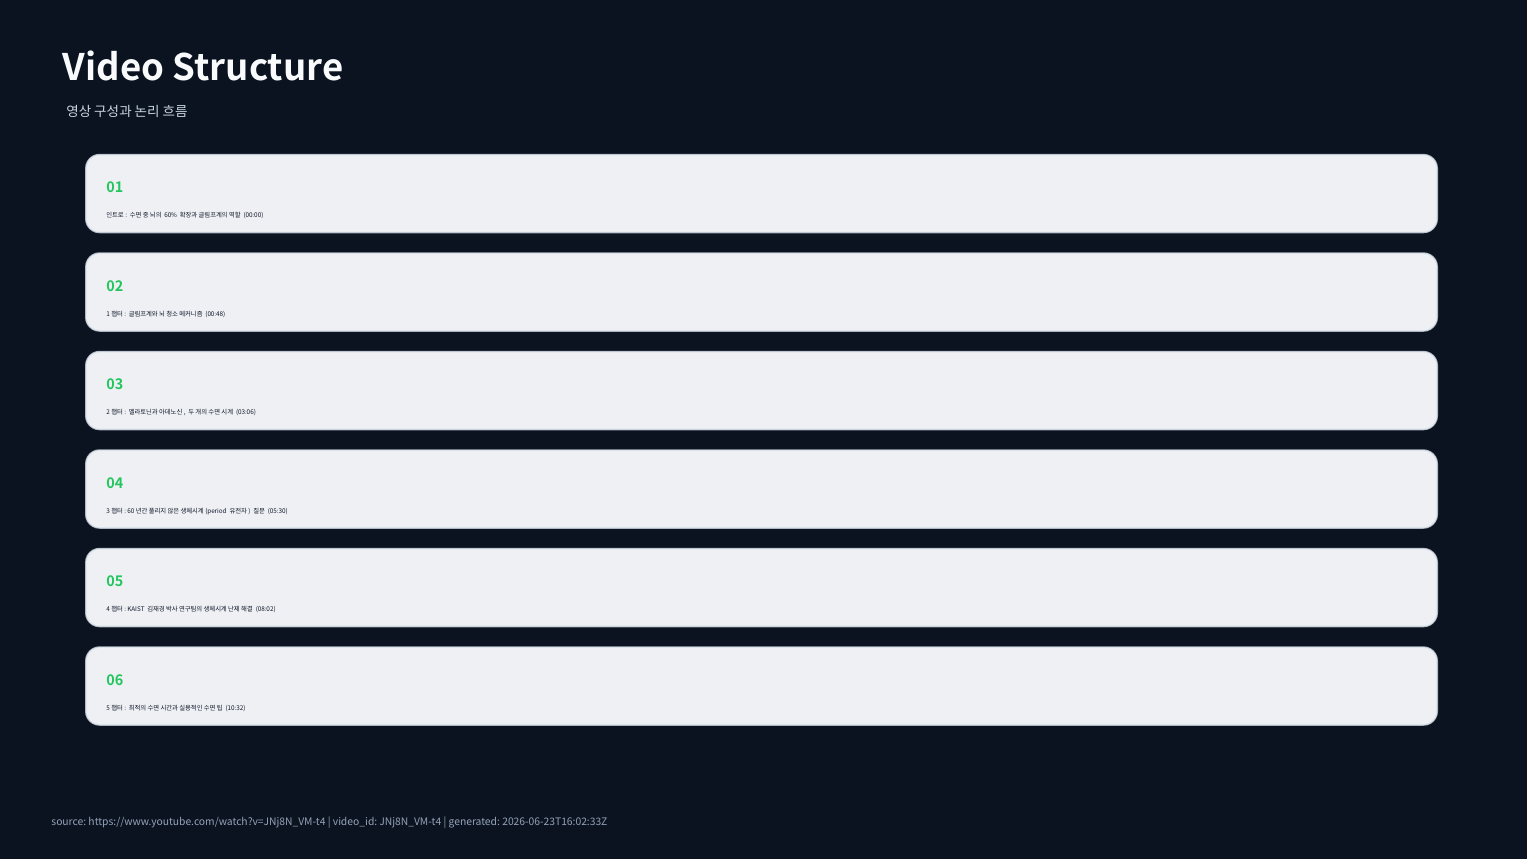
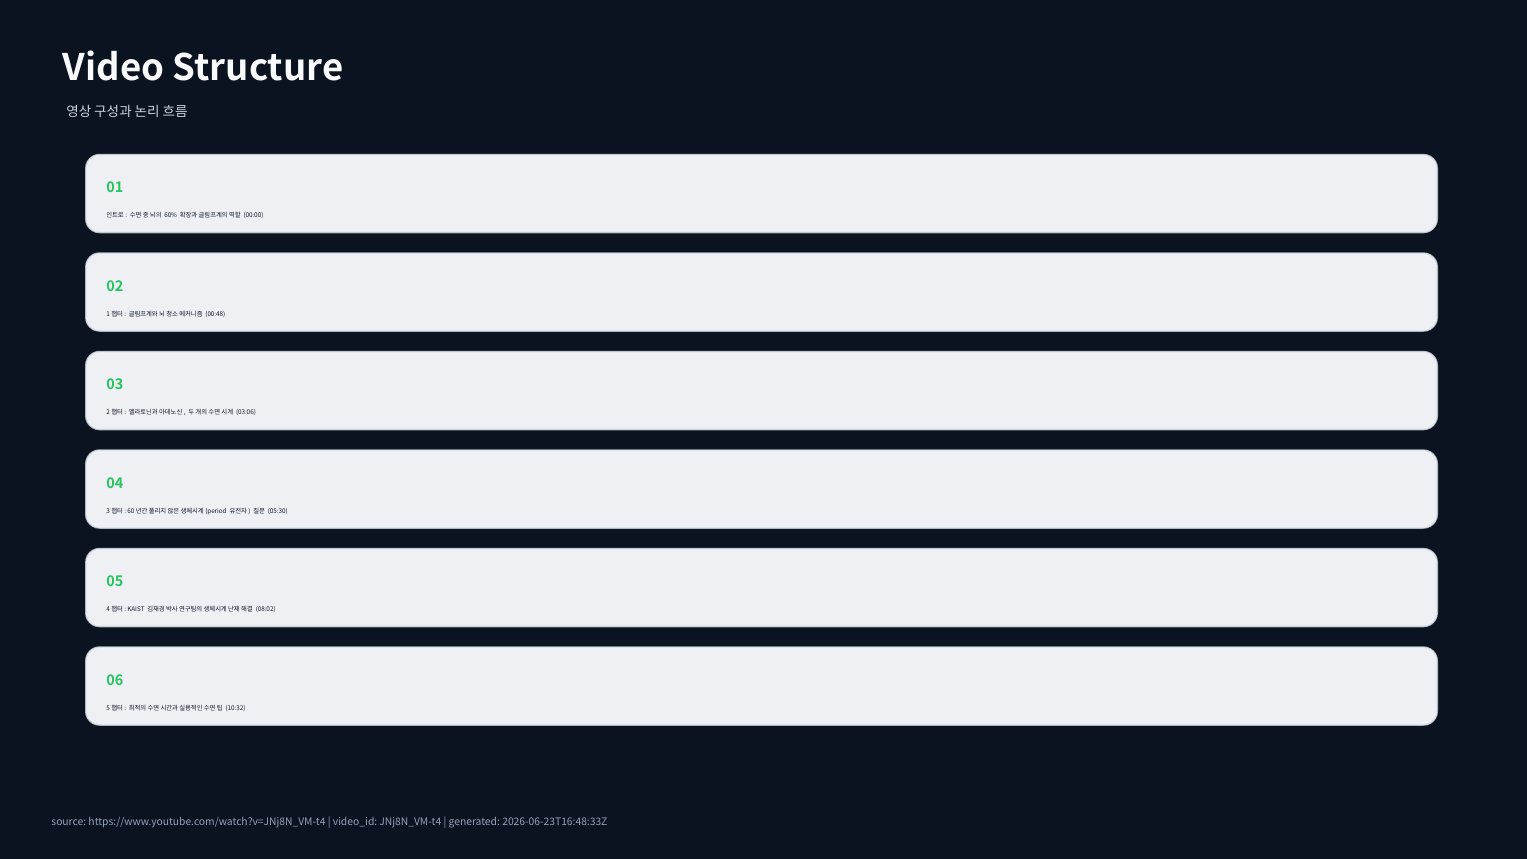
2026-06-23T16:02:33Z: 2026-06-23T16:02:33Z -> 2026-06-23T16:48:33Z
